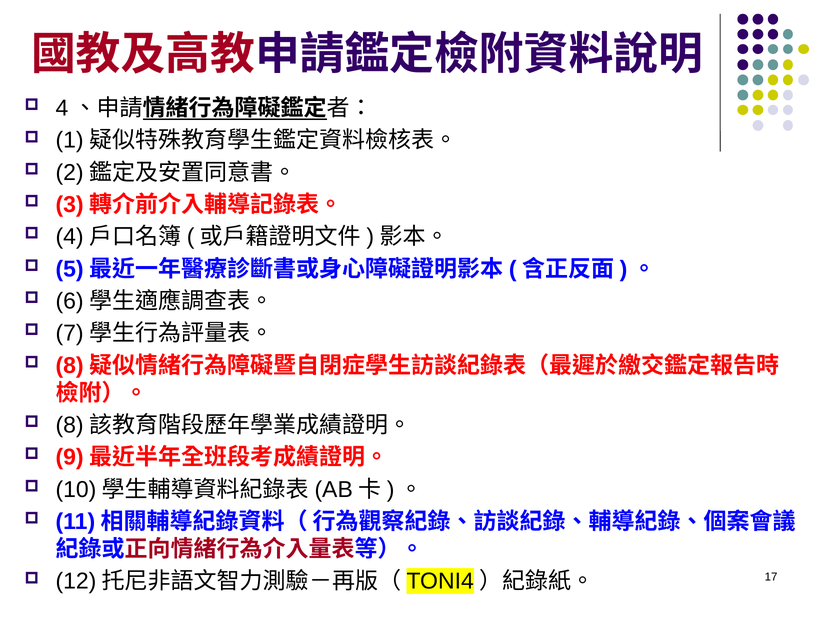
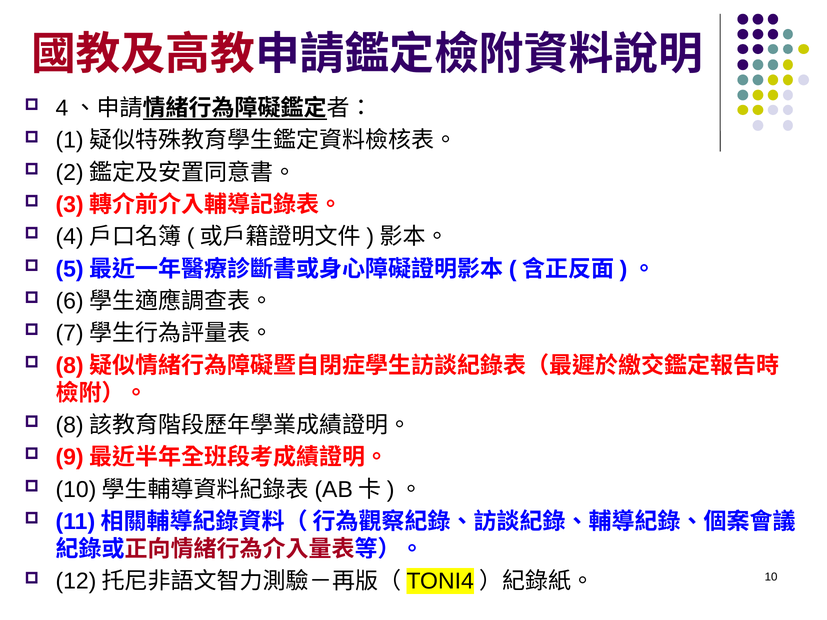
17: 17 -> 10
